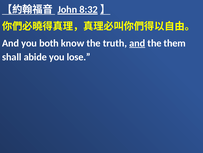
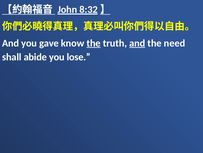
both: both -> gave
the at (94, 43) underline: none -> present
them: them -> need
